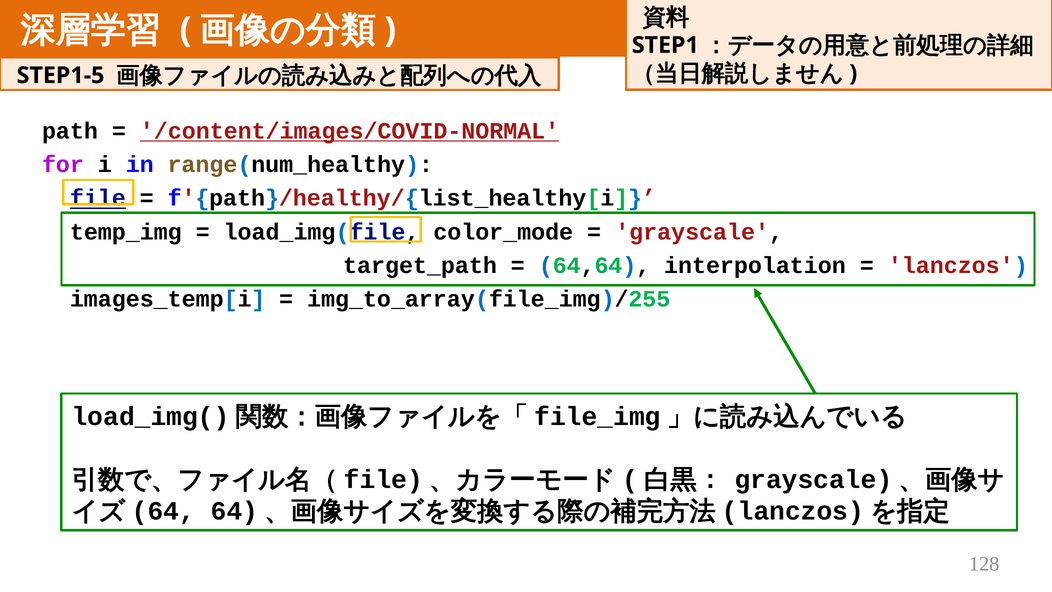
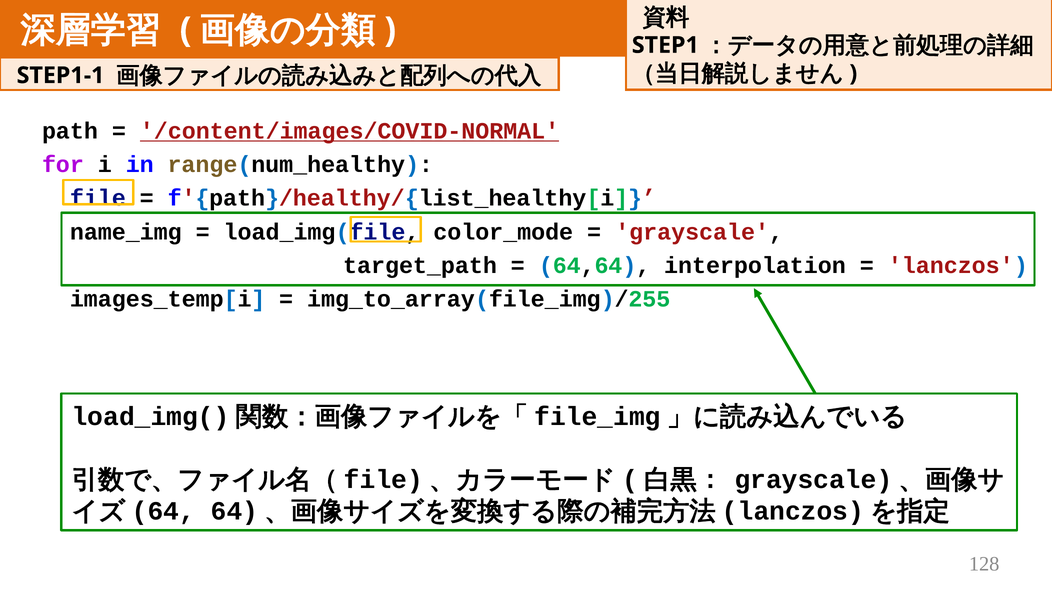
STEP1-5: STEP1-5 -> STEP1-1
file underline: present -> none
temp_img: temp_img -> name_img
